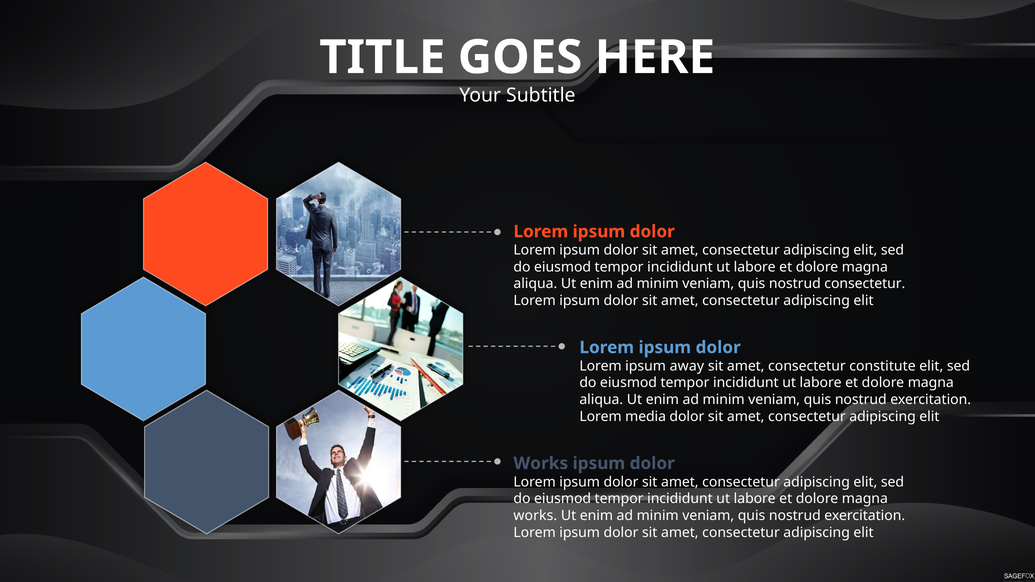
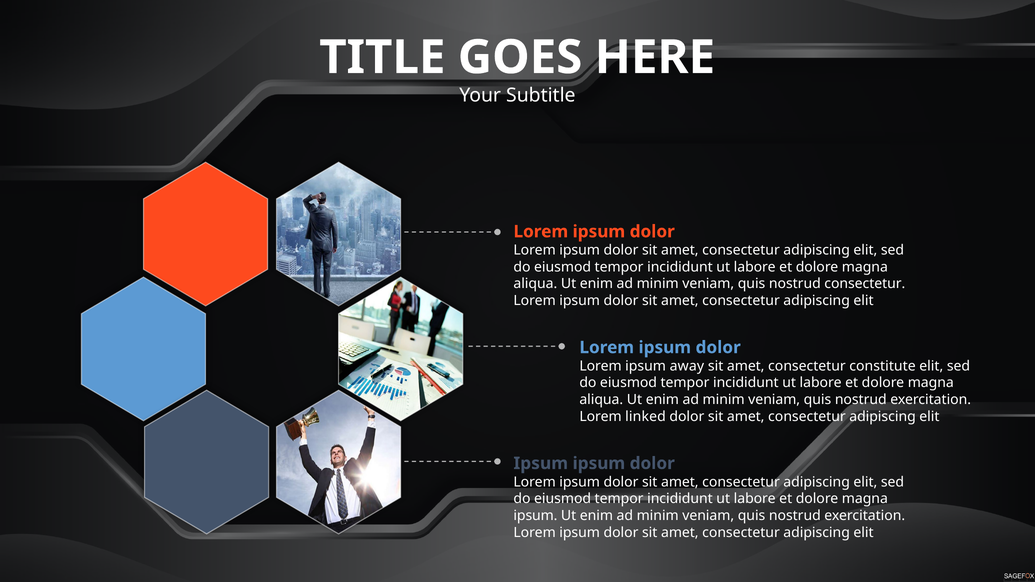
media: media -> linked
Works at (541, 464): Works -> Ipsum
works at (535, 516): works -> ipsum
